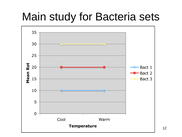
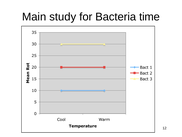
sets: sets -> time
